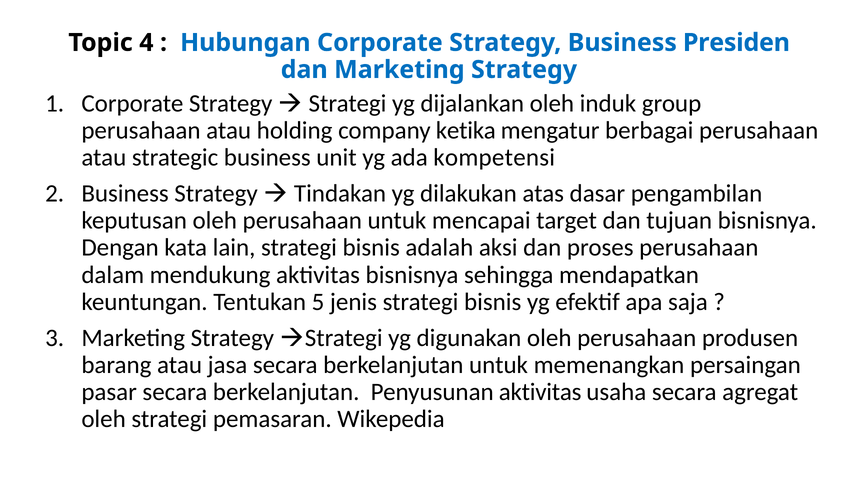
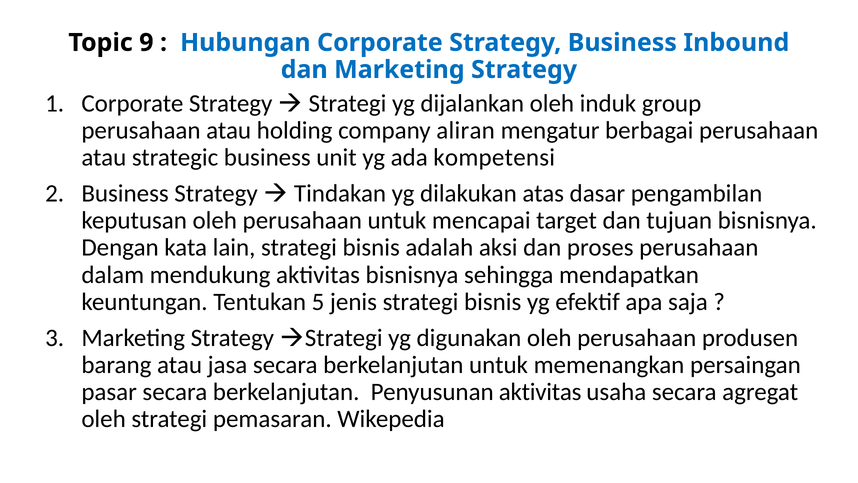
4: 4 -> 9
Presiden: Presiden -> Inbound
ketika: ketika -> aliran
